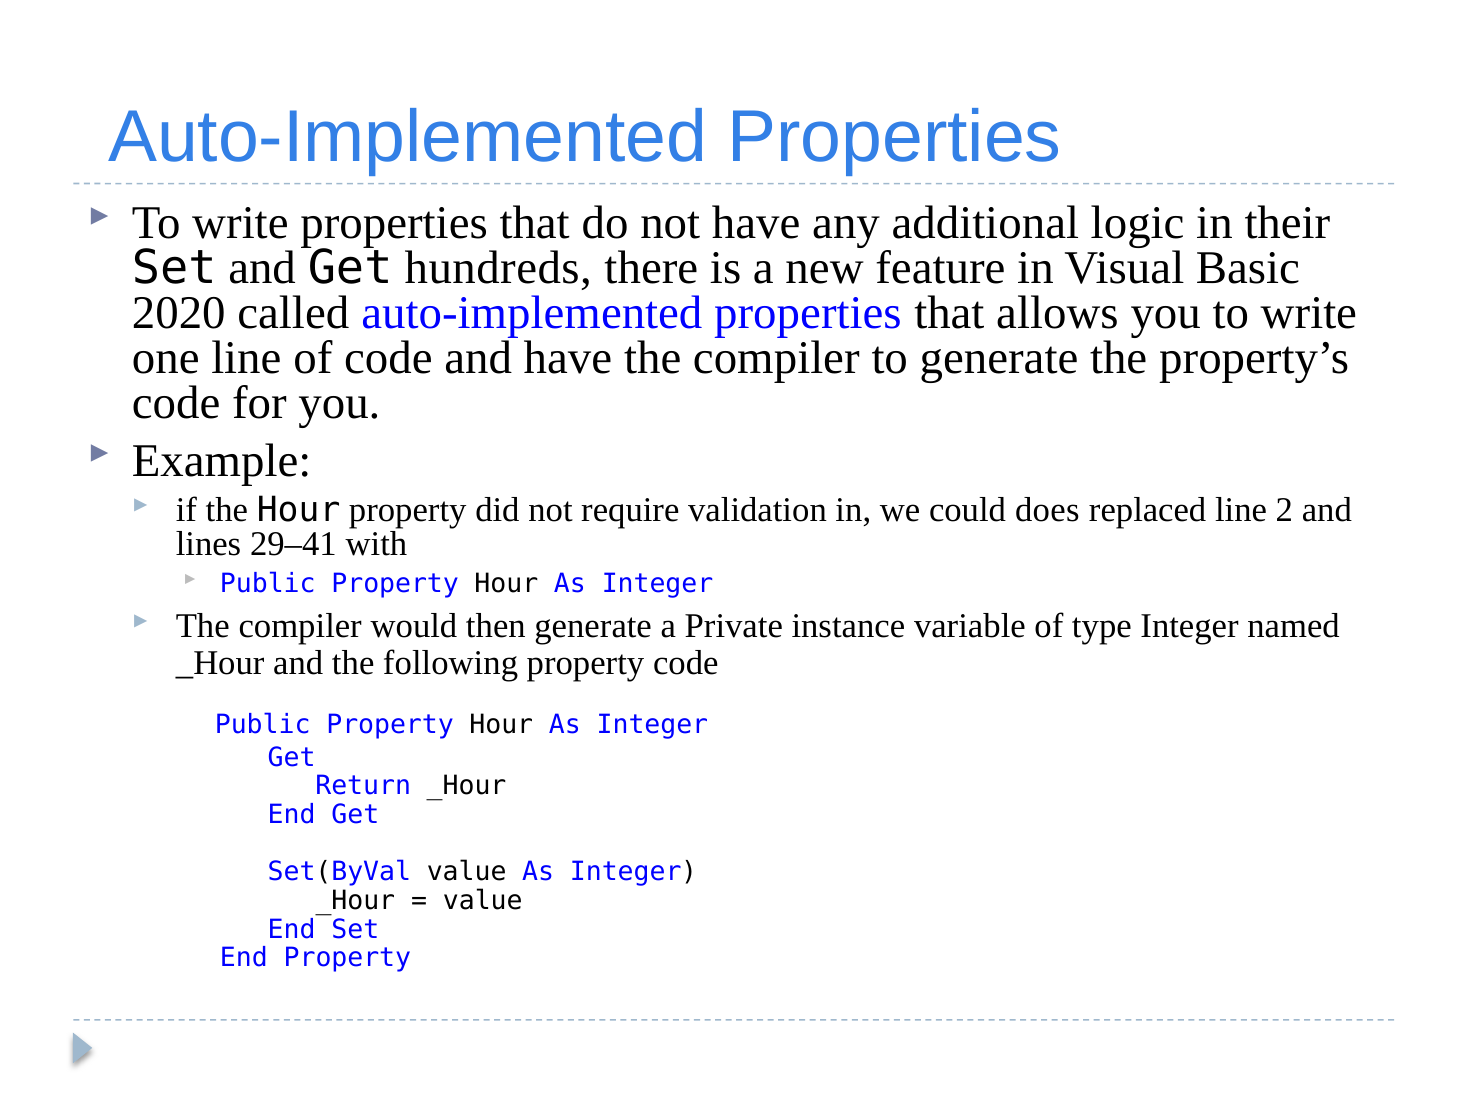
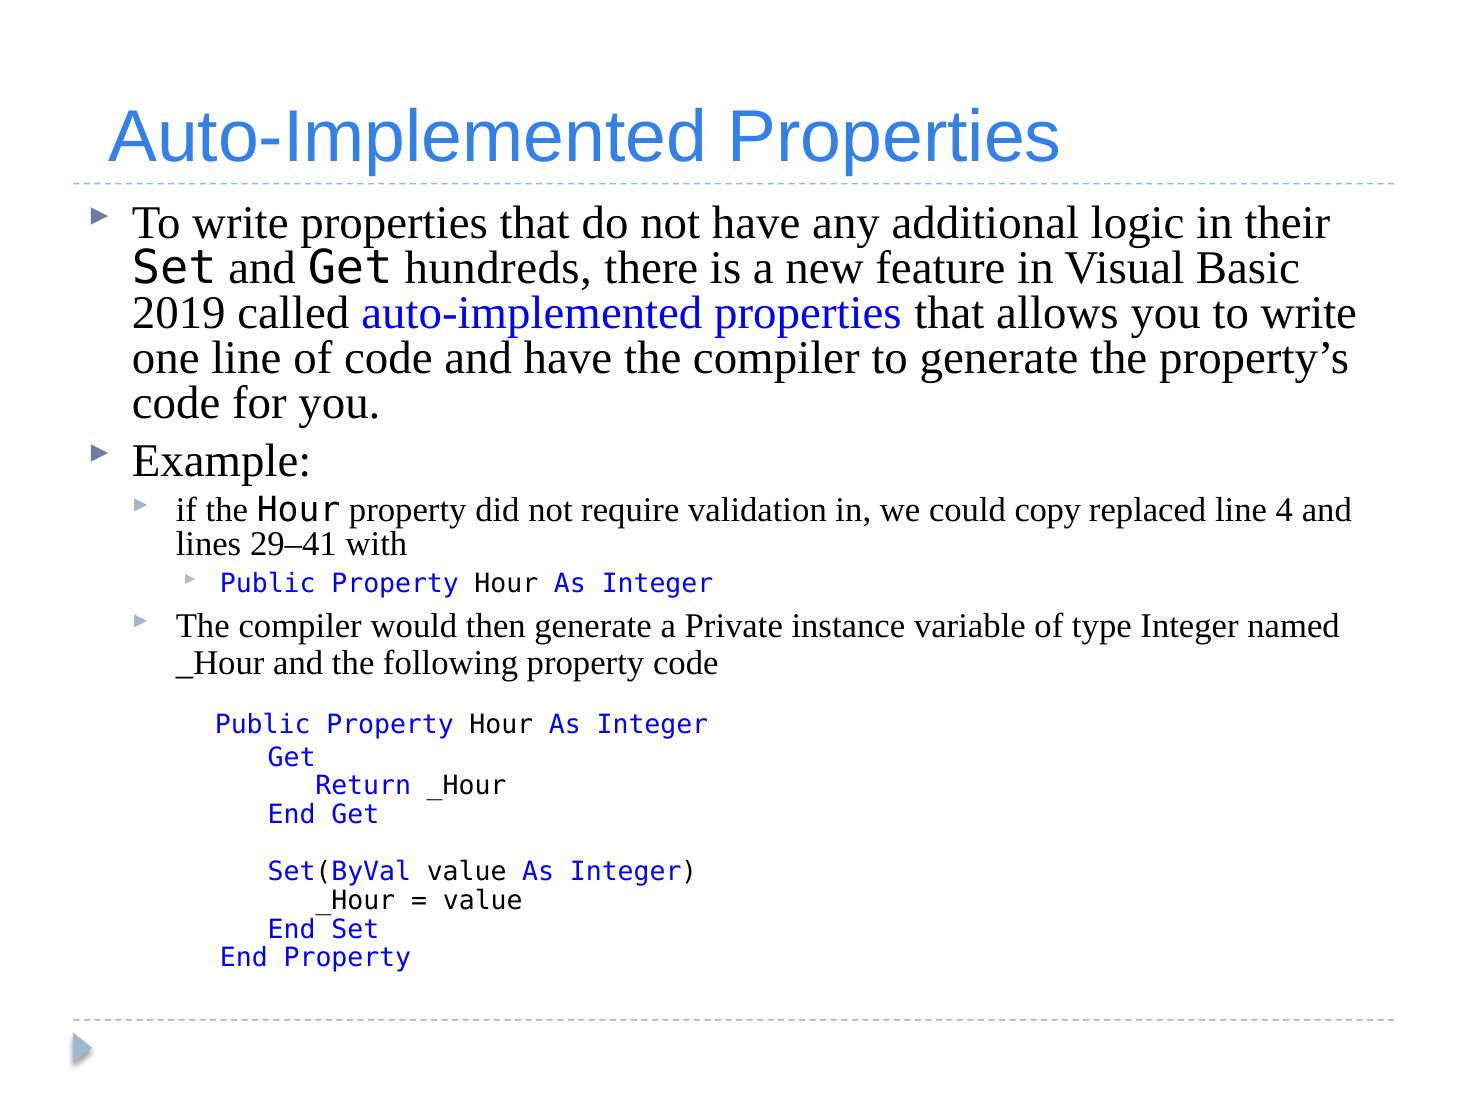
2020: 2020 -> 2019
does: does -> copy
2: 2 -> 4
